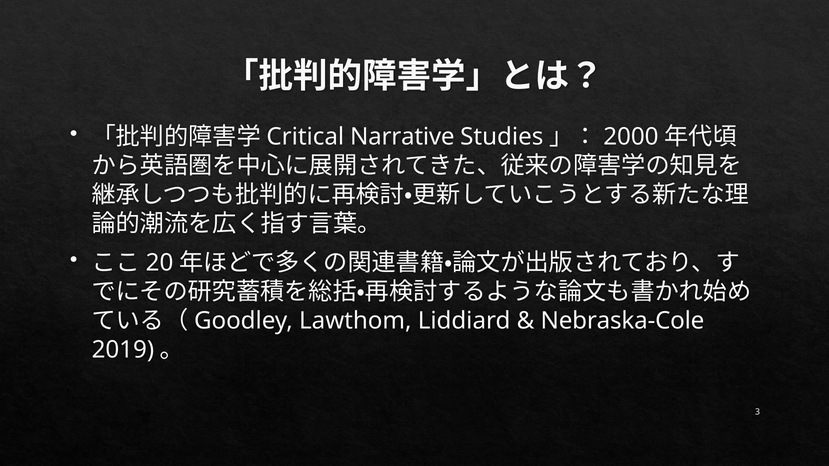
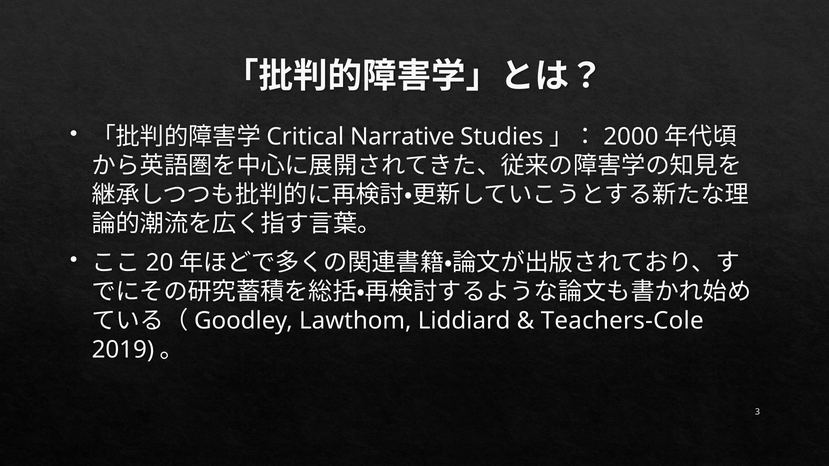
Nebraska-Cole: Nebraska-Cole -> Teachers-Cole
